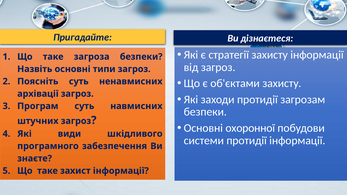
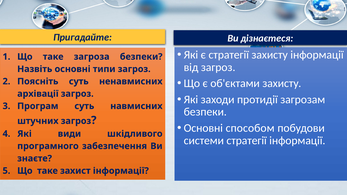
охоронної: охоронної -> способом
системи протидії: протидії -> стратегії
